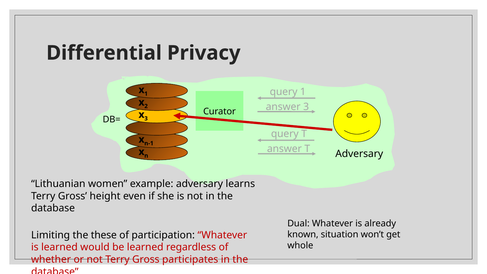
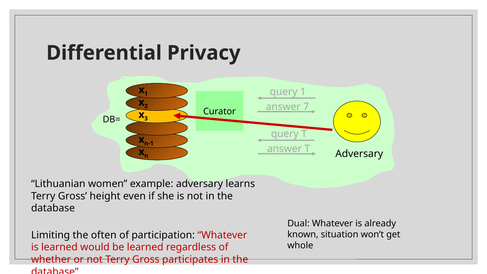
answer 3: 3 -> 7
these: these -> often
